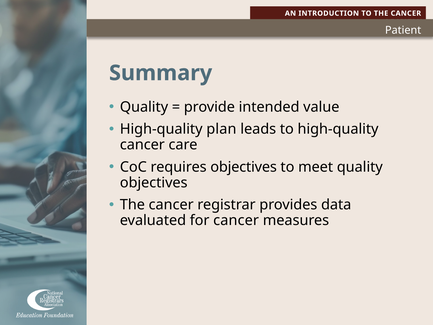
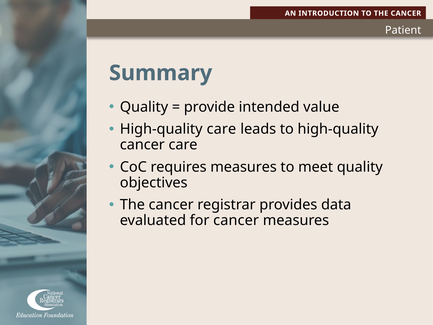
High-quality plan: plan -> care
requires objectives: objectives -> measures
